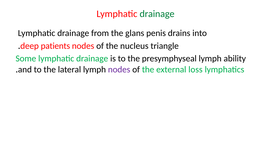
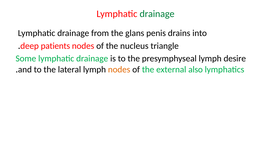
ability: ability -> desire
nodes at (119, 69) colour: purple -> orange
loss: loss -> also
